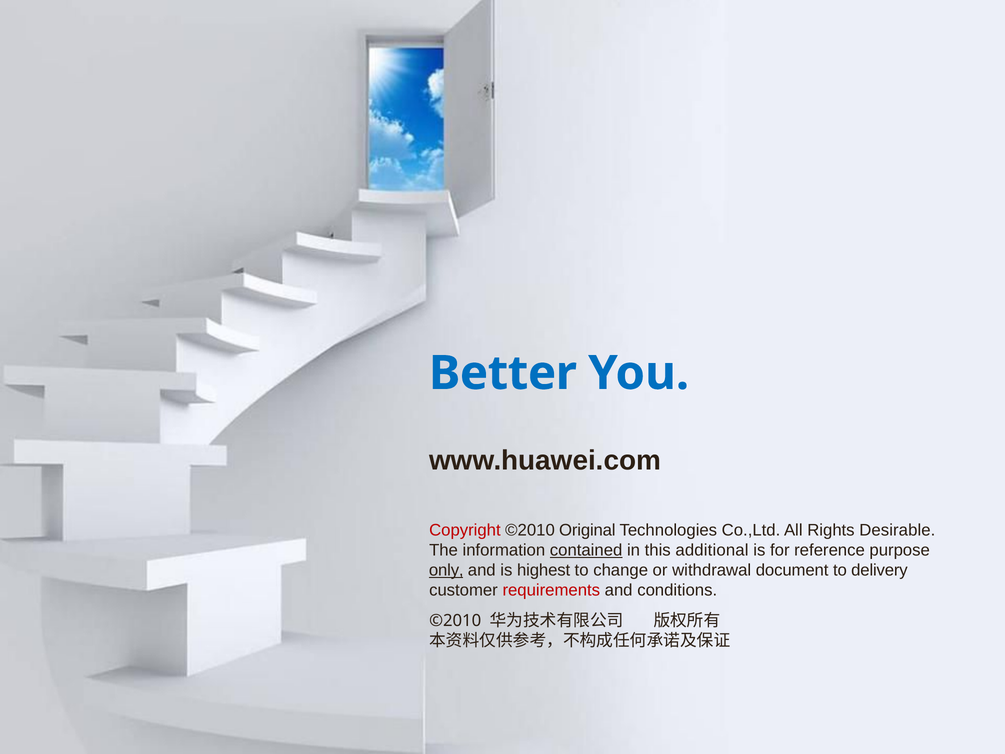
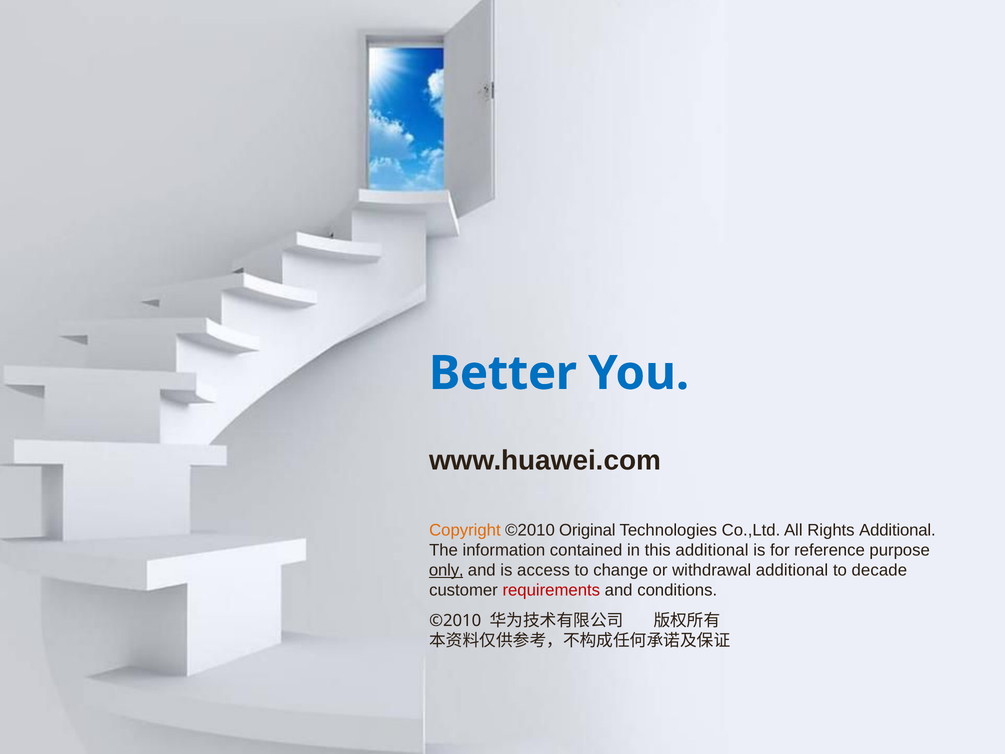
Copyright colour: red -> orange
Rights Desirable: Desirable -> Additional
contained underline: present -> none
highest: highest -> access
withdrawal document: document -> additional
delivery: delivery -> decade
